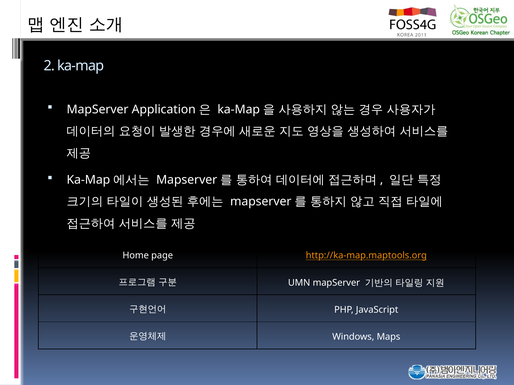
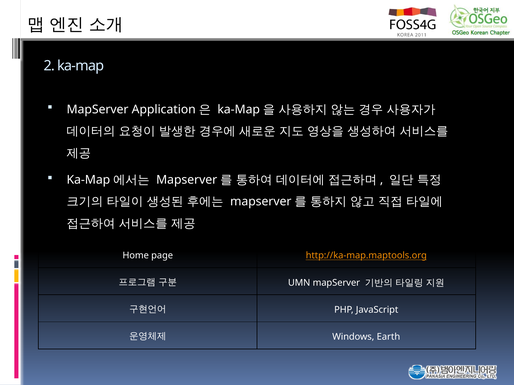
Maps: Maps -> Earth
